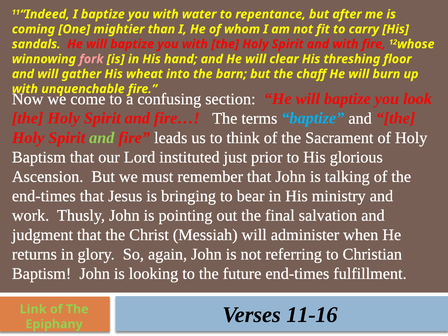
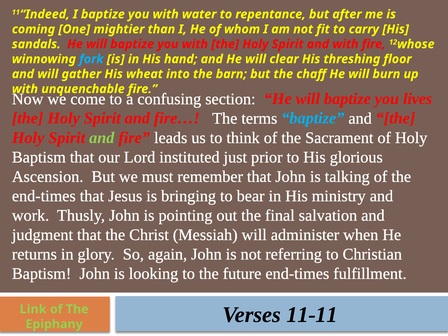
fork colour: pink -> light blue
look: look -> lives
11-16: 11-16 -> 11-11
